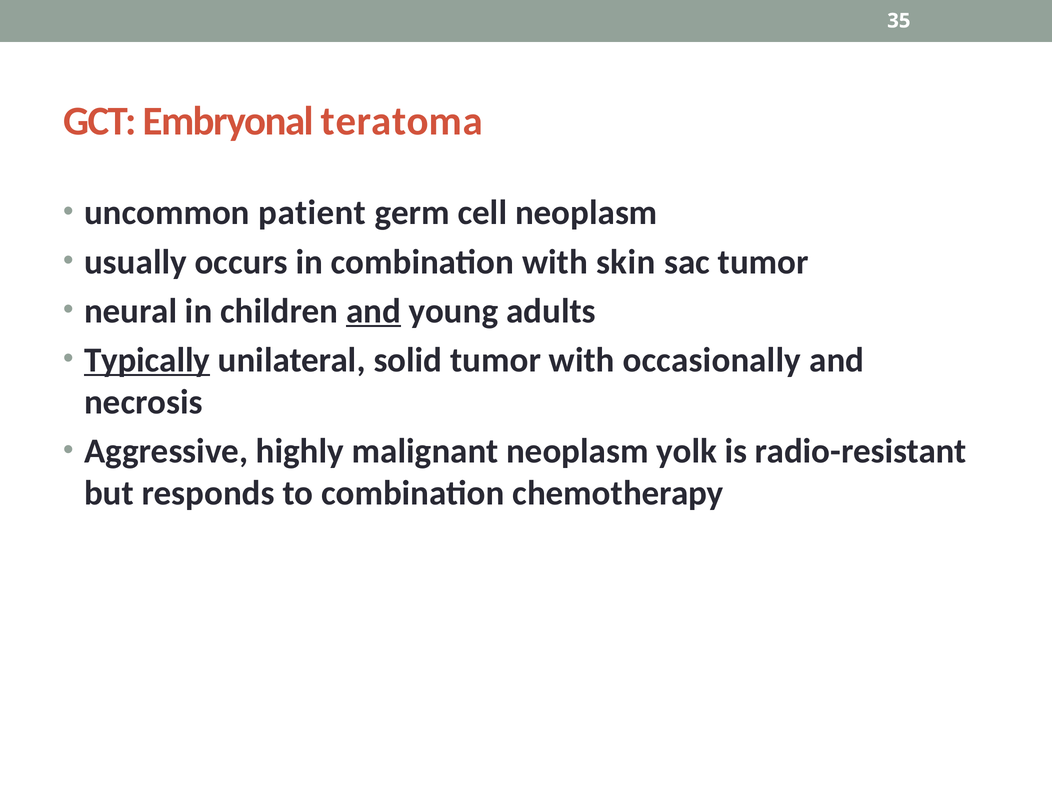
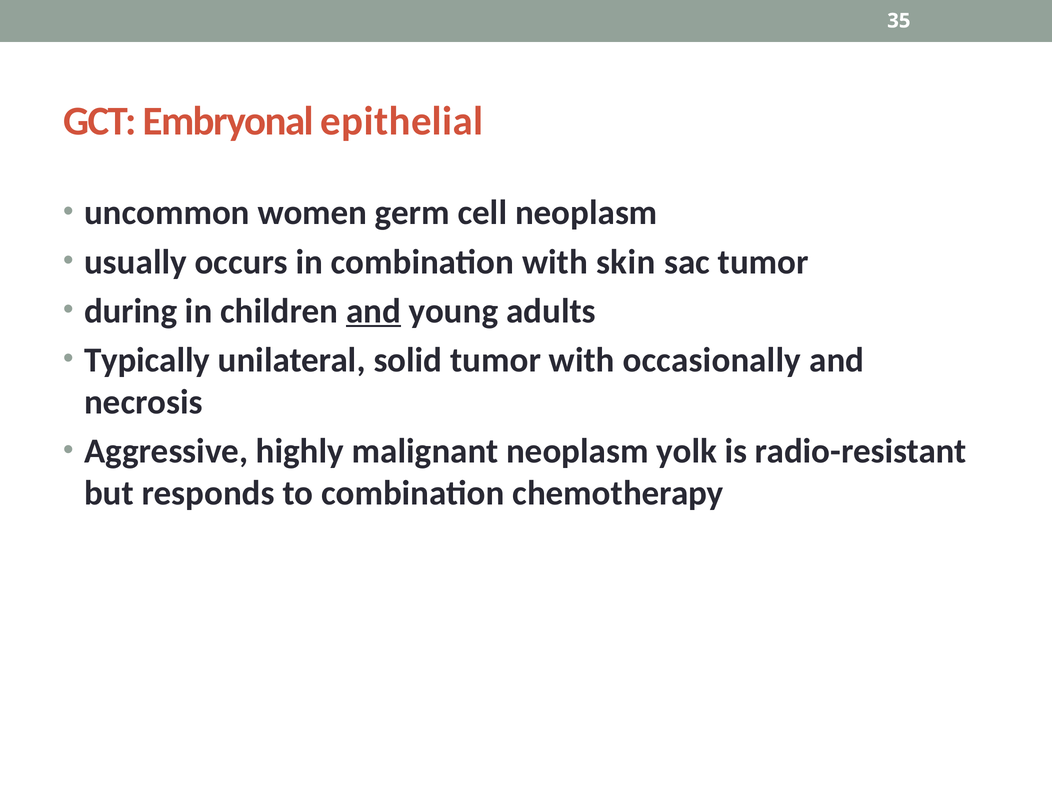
teratoma: teratoma -> epithelial
patient: patient -> women
neural: neural -> during
Typically underline: present -> none
